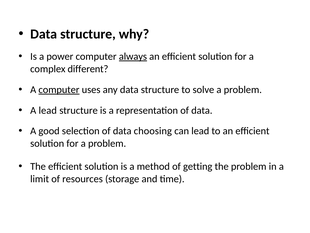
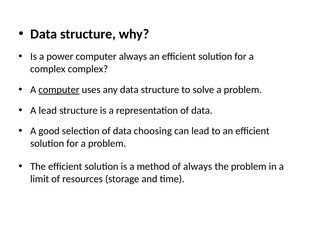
always at (133, 56) underline: present -> none
complex different: different -> complex
of getting: getting -> always
